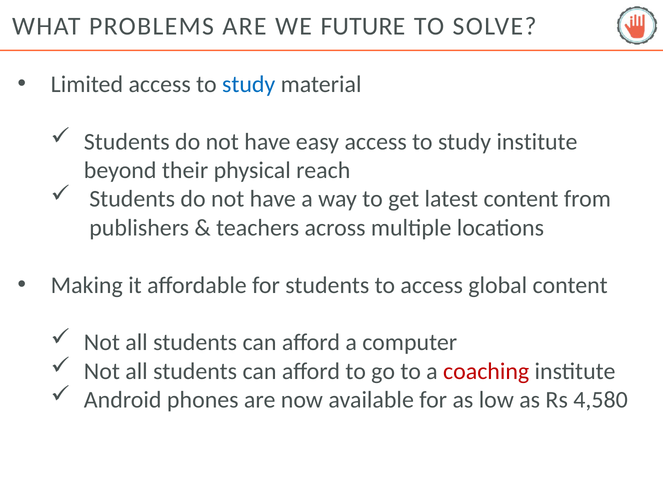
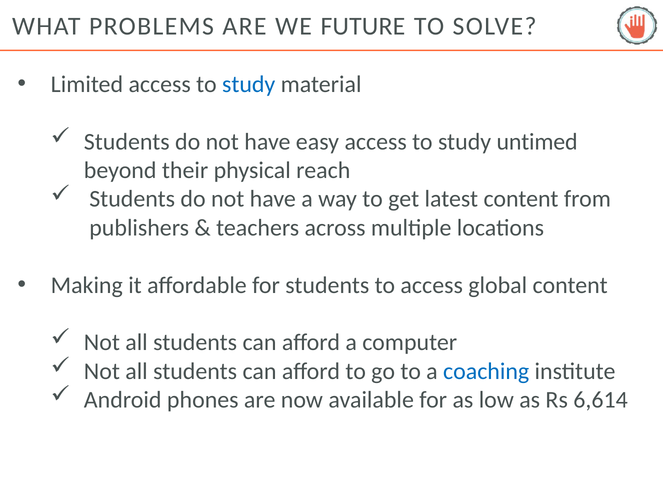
study institute: institute -> untimed
coaching colour: red -> blue
4,580: 4,580 -> 6,614
